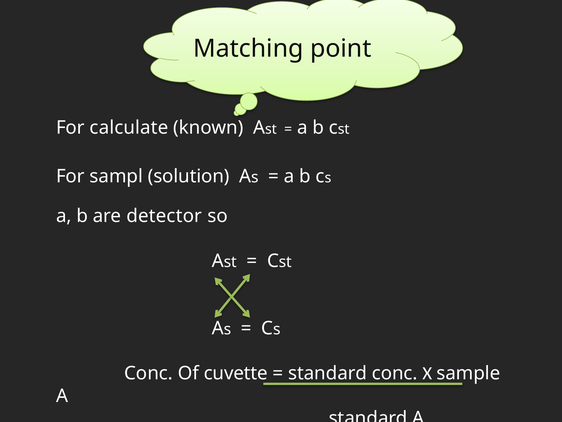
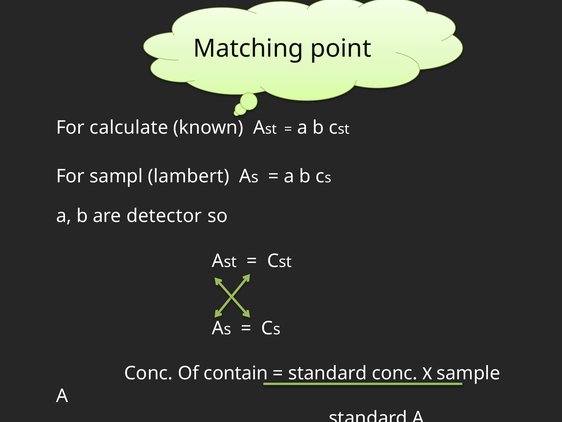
solution: solution -> lambert
cuvette: cuvette -> contain
